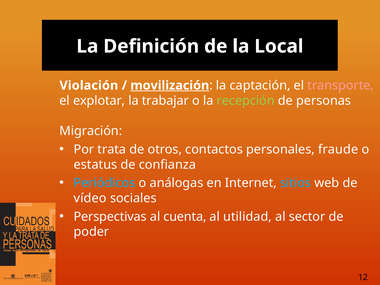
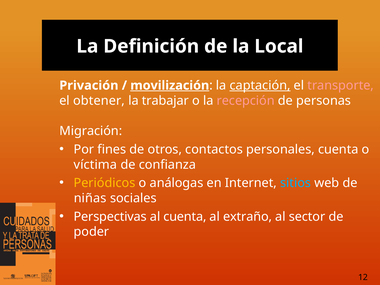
Violación: Violación -> Privación
captación underline: none -> present
explotar: explotar -> obtener
recepción colour: light green -> pink
trata: trata -> fines
personales fraude: fraude -> cuenta
estatus: estatus -> víctima
Periódicos colour: light blue -> yellow
vídeo: vídeo -> niñas
utilidad: utilidad -> extraño
